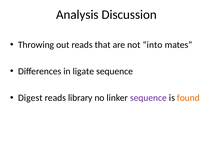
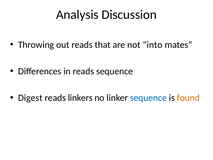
in ligate: ligate -> reads
library: library -> linkers
sequence at (148, 98) colour: purple -> blue
